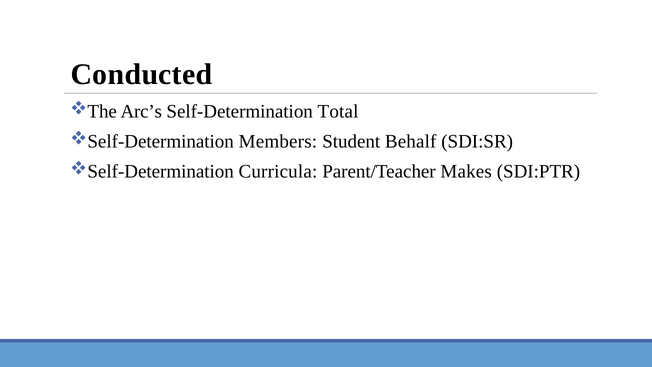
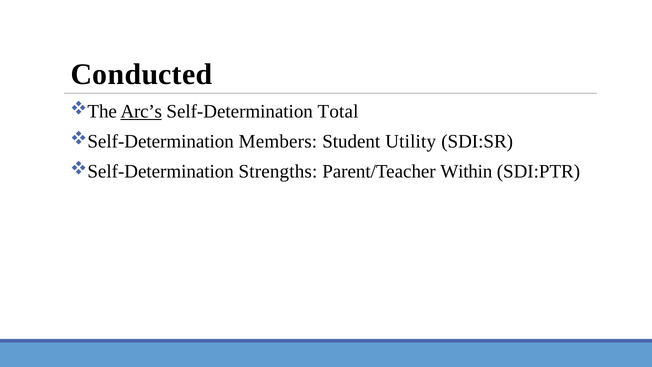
Arc’s underline: none -> present
Behalf: Behalf -> Utility
Curricula: Curricula -> Strengths
Makes: Makes -> Within
